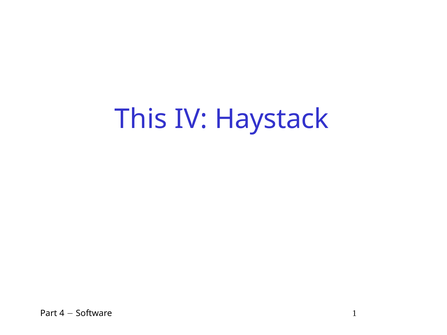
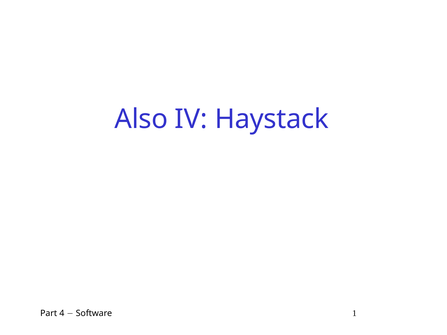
This: This -> Also
